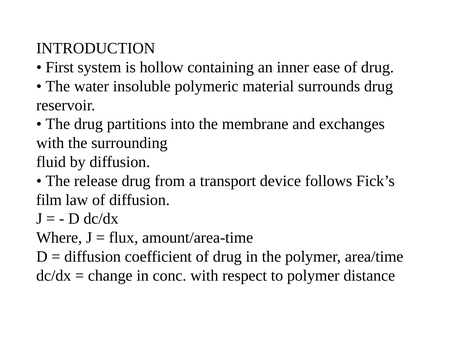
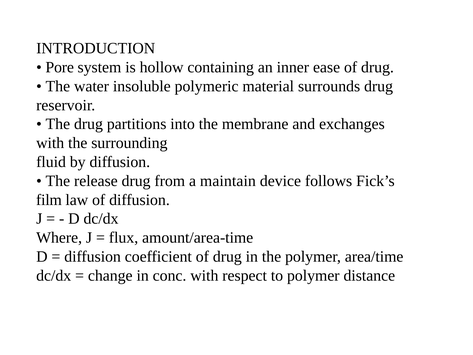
First: First -> Pore
transport: transport -> maintain
